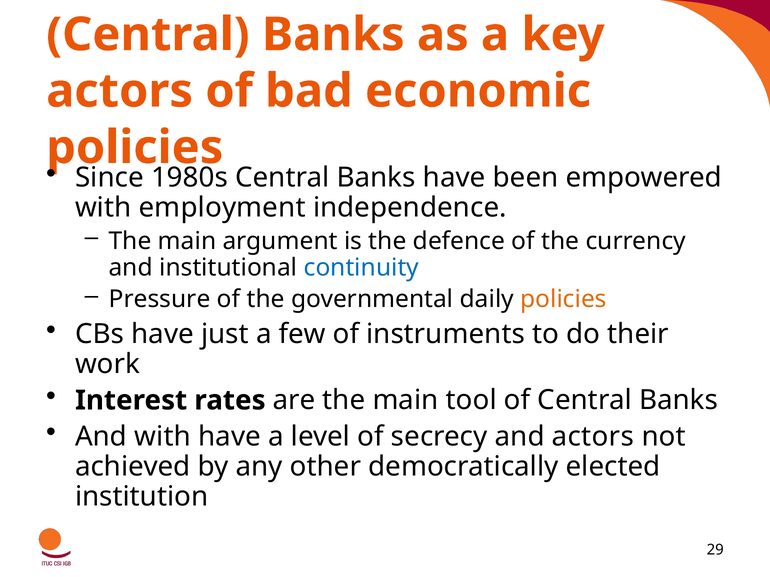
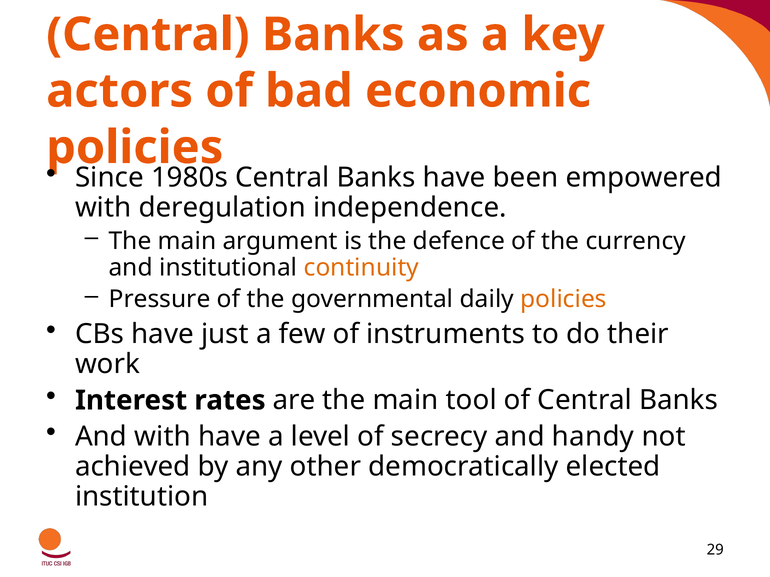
employment: employment -> deregulation
continuity colour: blue -> orange
and actors: actors -> handy
